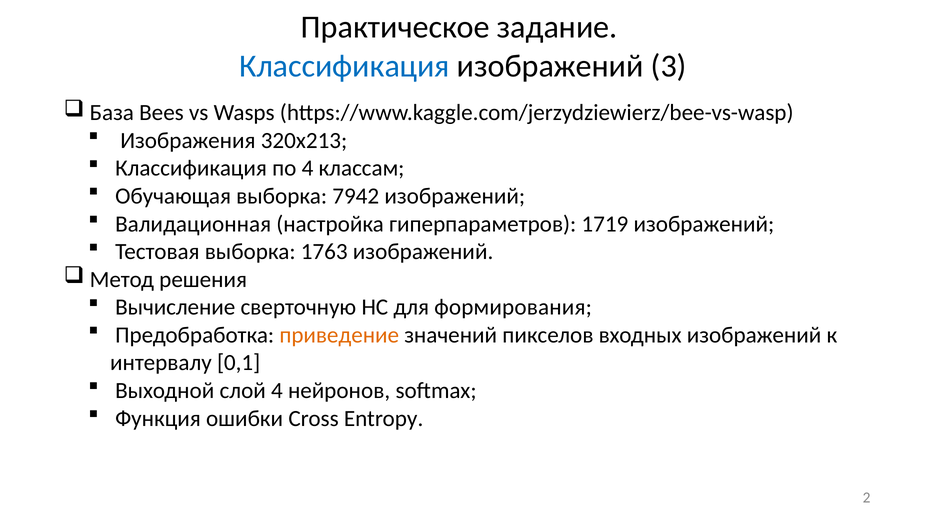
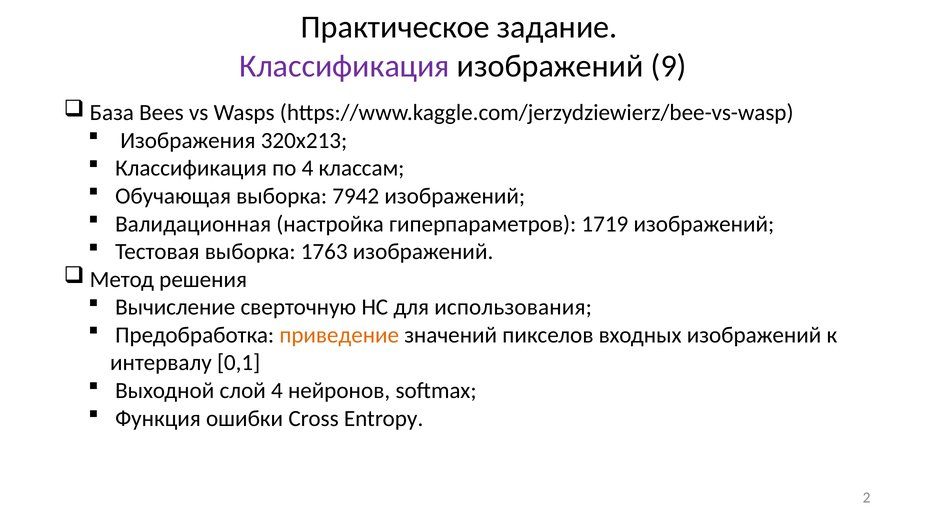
Классификация at (344, 66) colour: blue -> purple
3: 3 -> 9
формирования: формирования -> использования
